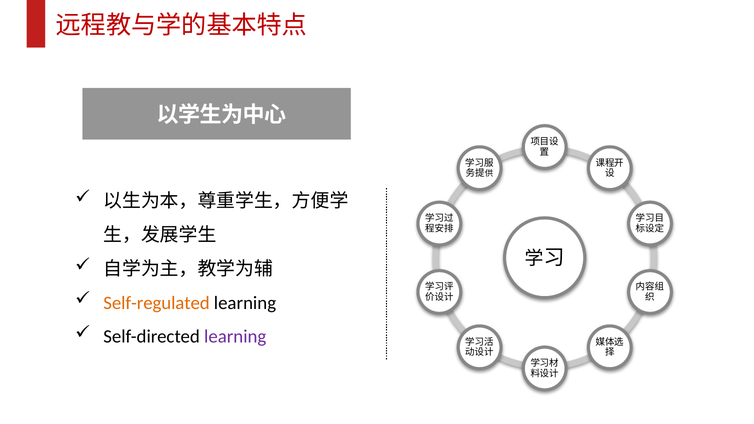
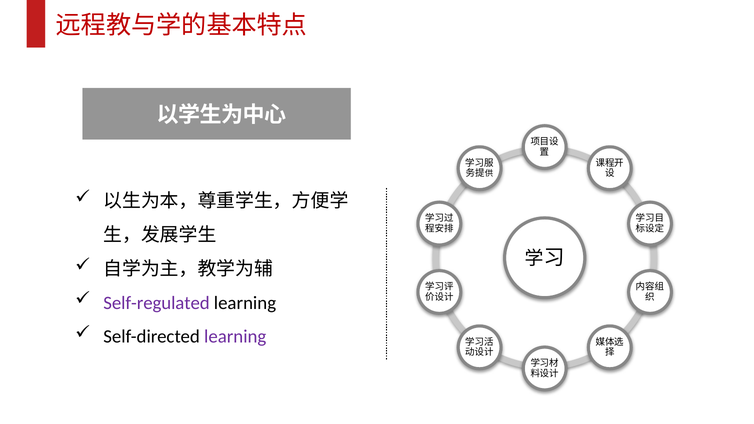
Self-regulated colour: orange -> purple
